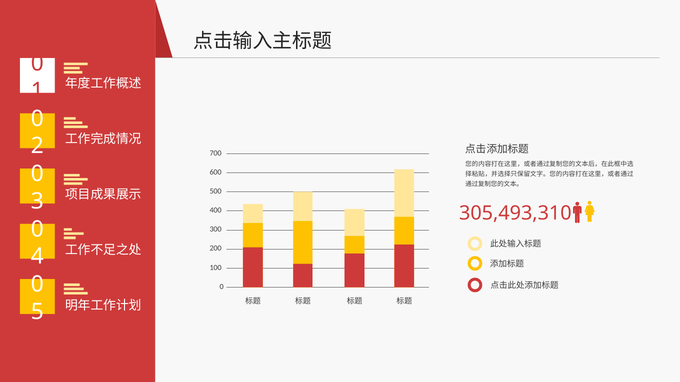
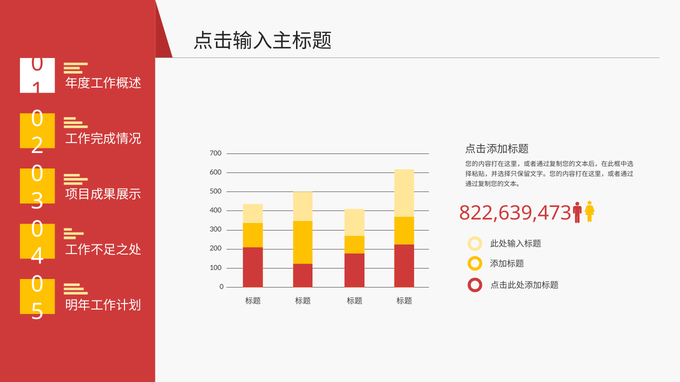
305,493,310: 305,493,310 -> 822,639,473
